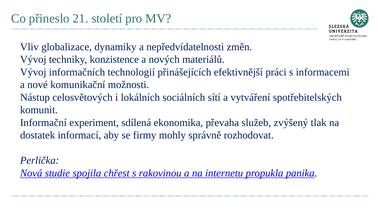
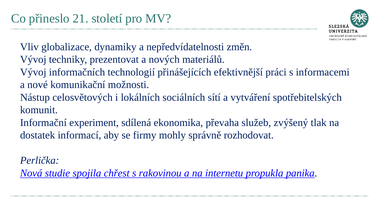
konzistence: konzistence -> prezentovat
